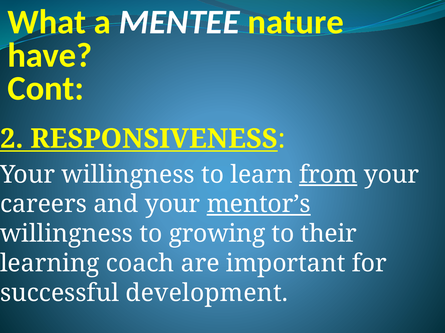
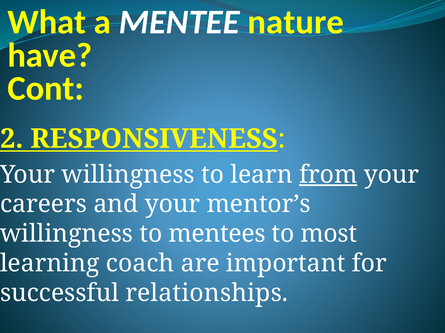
mentor’s underline: present -> none
growing: growing -> mentees
their: their -> most
development: development -> relationships
